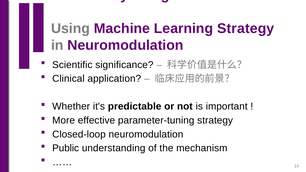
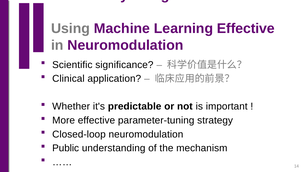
Learning Strategy: Strategy -> Effective
